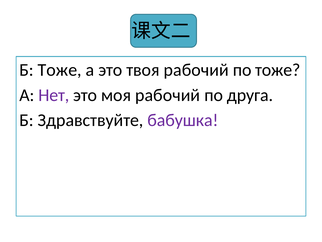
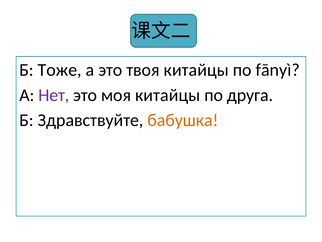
твоя рабочий: рабочий -> китайцы
по тоже: тоже -> fānyì
моя рабочий: рабочий -> китайцы
бабушка colour: purple -> orange
